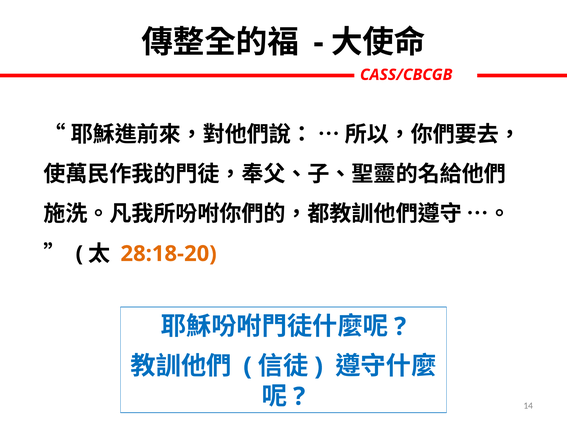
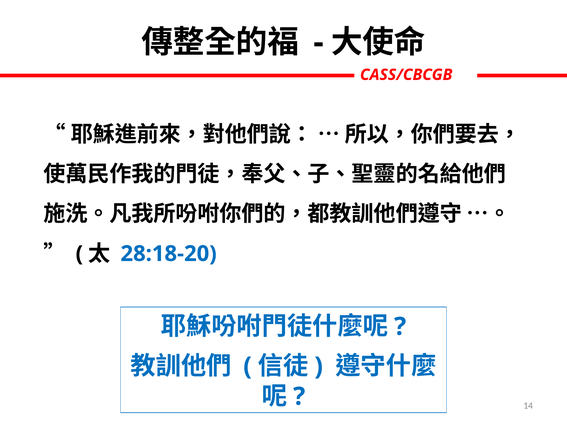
28:18-20 colour: orange -> blue
